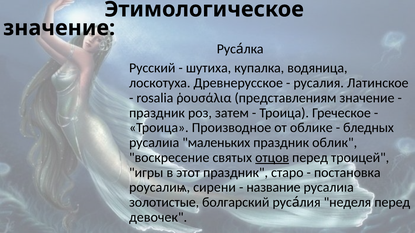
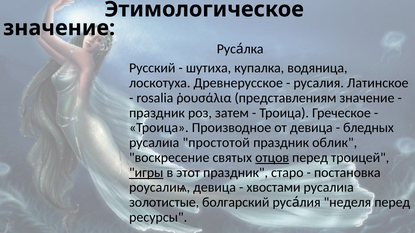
от облике: облике -> девица
маленьких: маленьких -> простотой
игры underline: none -> present
роусалиѩ сирени: сирени -> девица
название: название -> хвостами
девочек: девочек -> ресурсы
